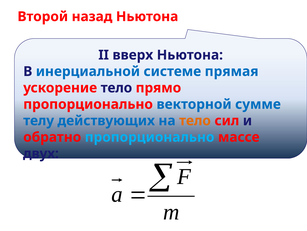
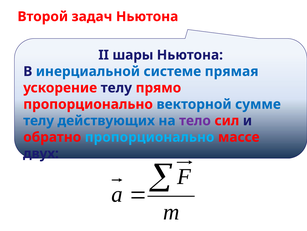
назад: назад -> задач
вверх: вверх -> шары
ускорение тело: тело -> телу
тело at (195, 120) colour: orange -> purple
